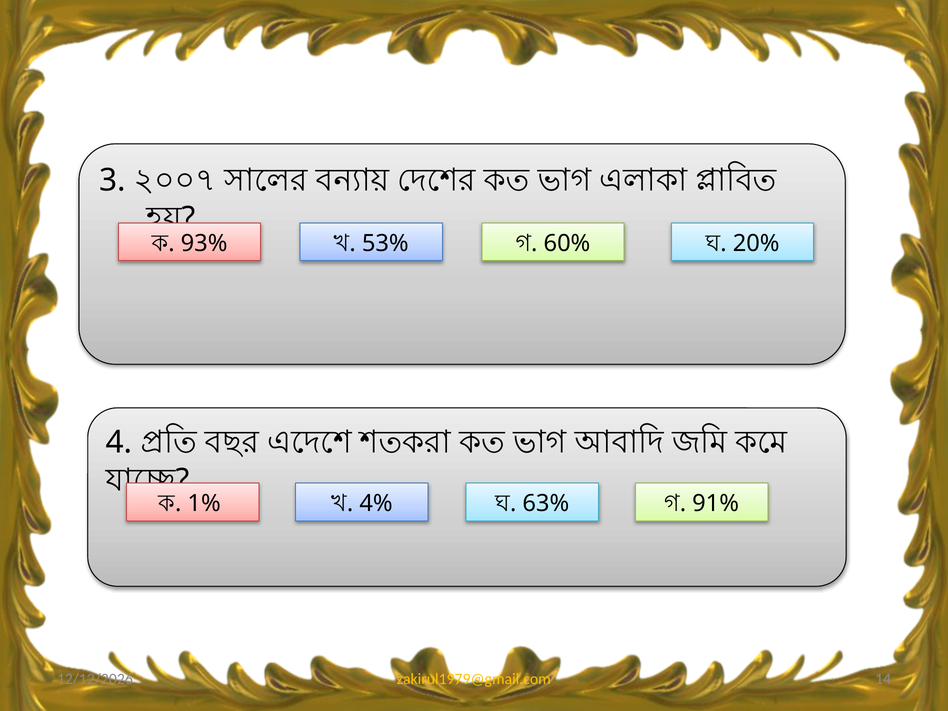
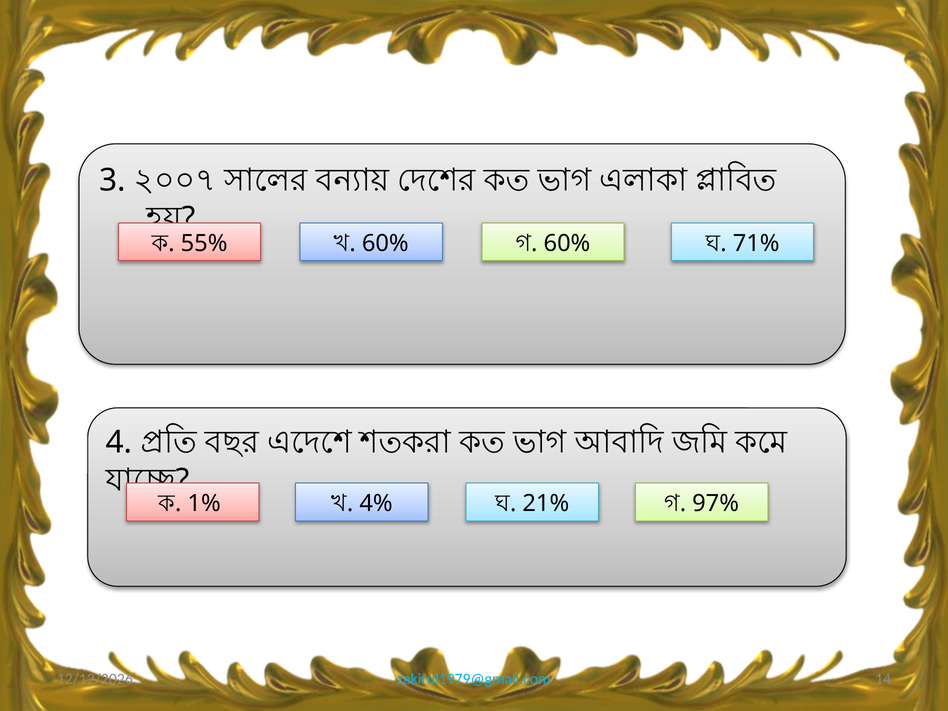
93%: 93% -> 55%
3 53%: 53% -> 60%
20%: 20% -> 71%
63%: 63% -> 21%
91%: 91% -> 97%
zakirul1979@gmail.com colour: yellow -> light blue
